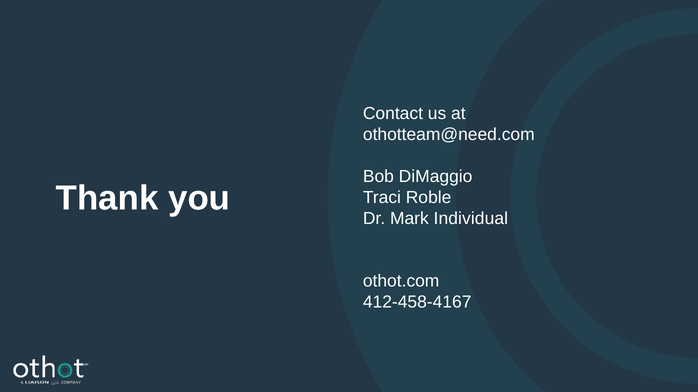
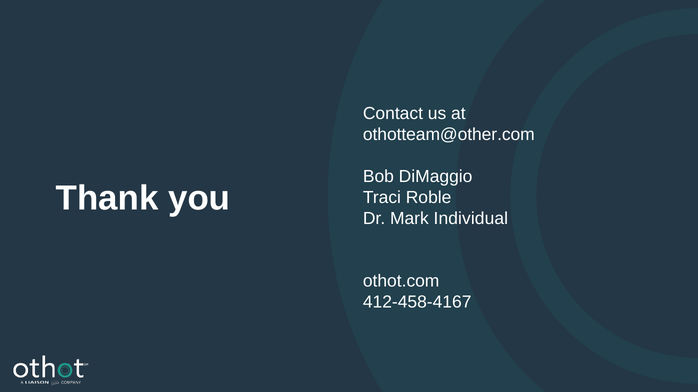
othotteam@need.com: othotteam@need.com -> othotteam@other.com
